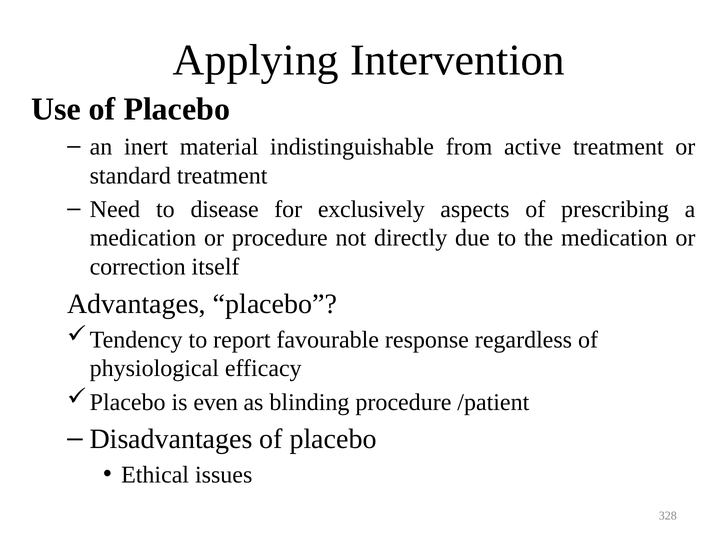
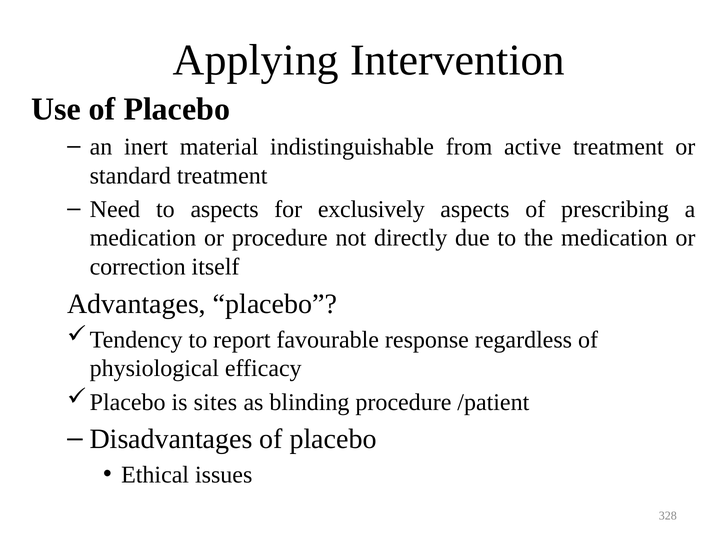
to disease: disease -> aspects
even: even -> sites
